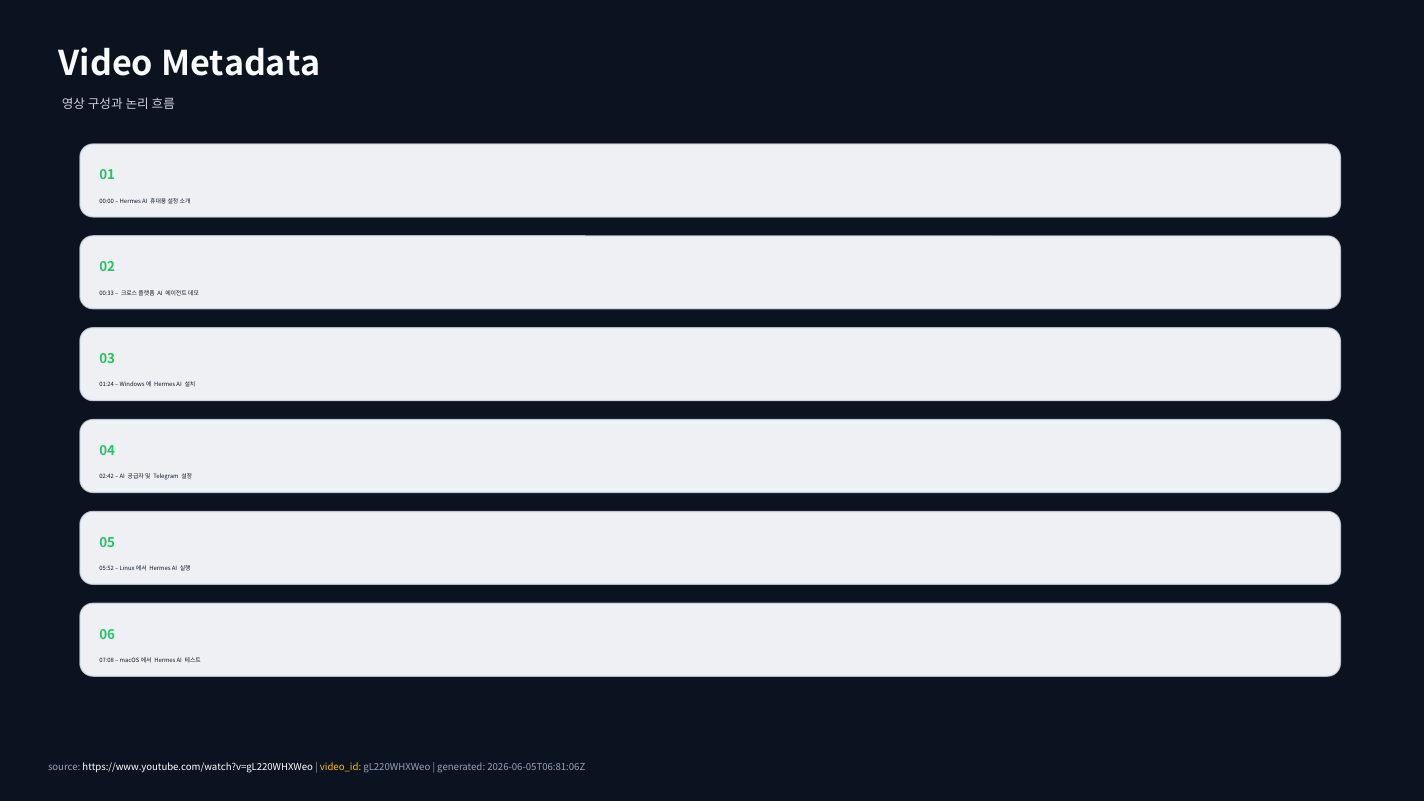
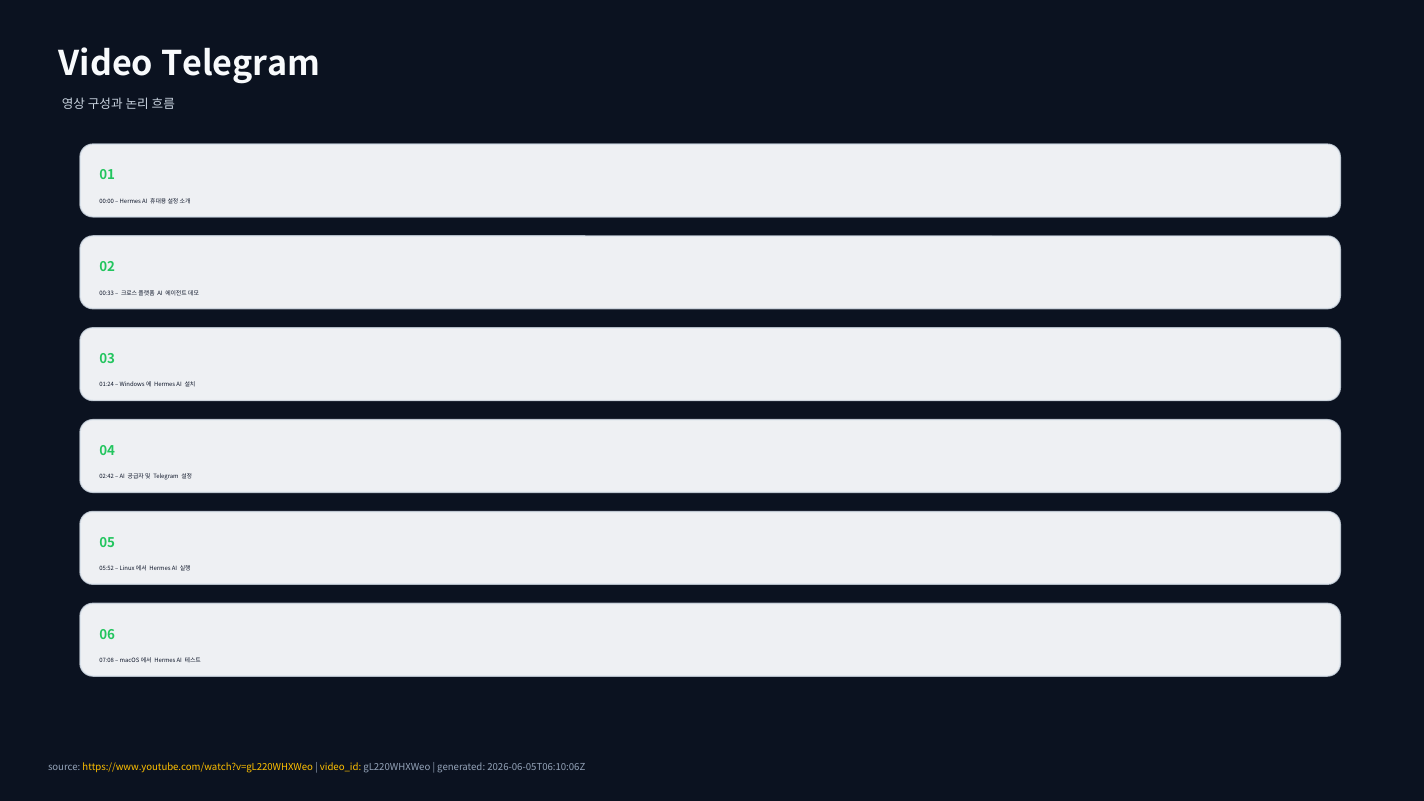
Video Metadata: Metadata -> Telegram
https://www.youtube.com/watch?v=gL220WHXWeo colour: white -> yellow
2026-06-05T06:81:06Z: 2026-06-05T06:81:06Z -> 2026-06-05T06:10:06Z
